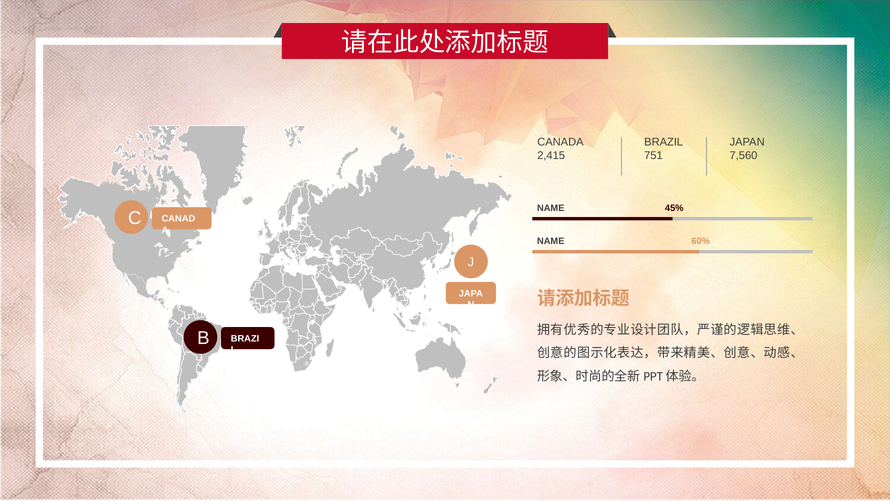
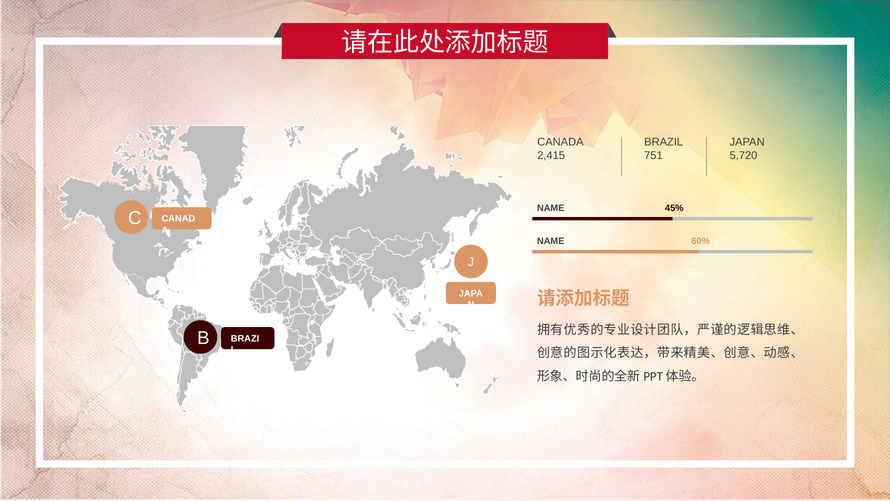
7,560: 7,560 -> 5,720
